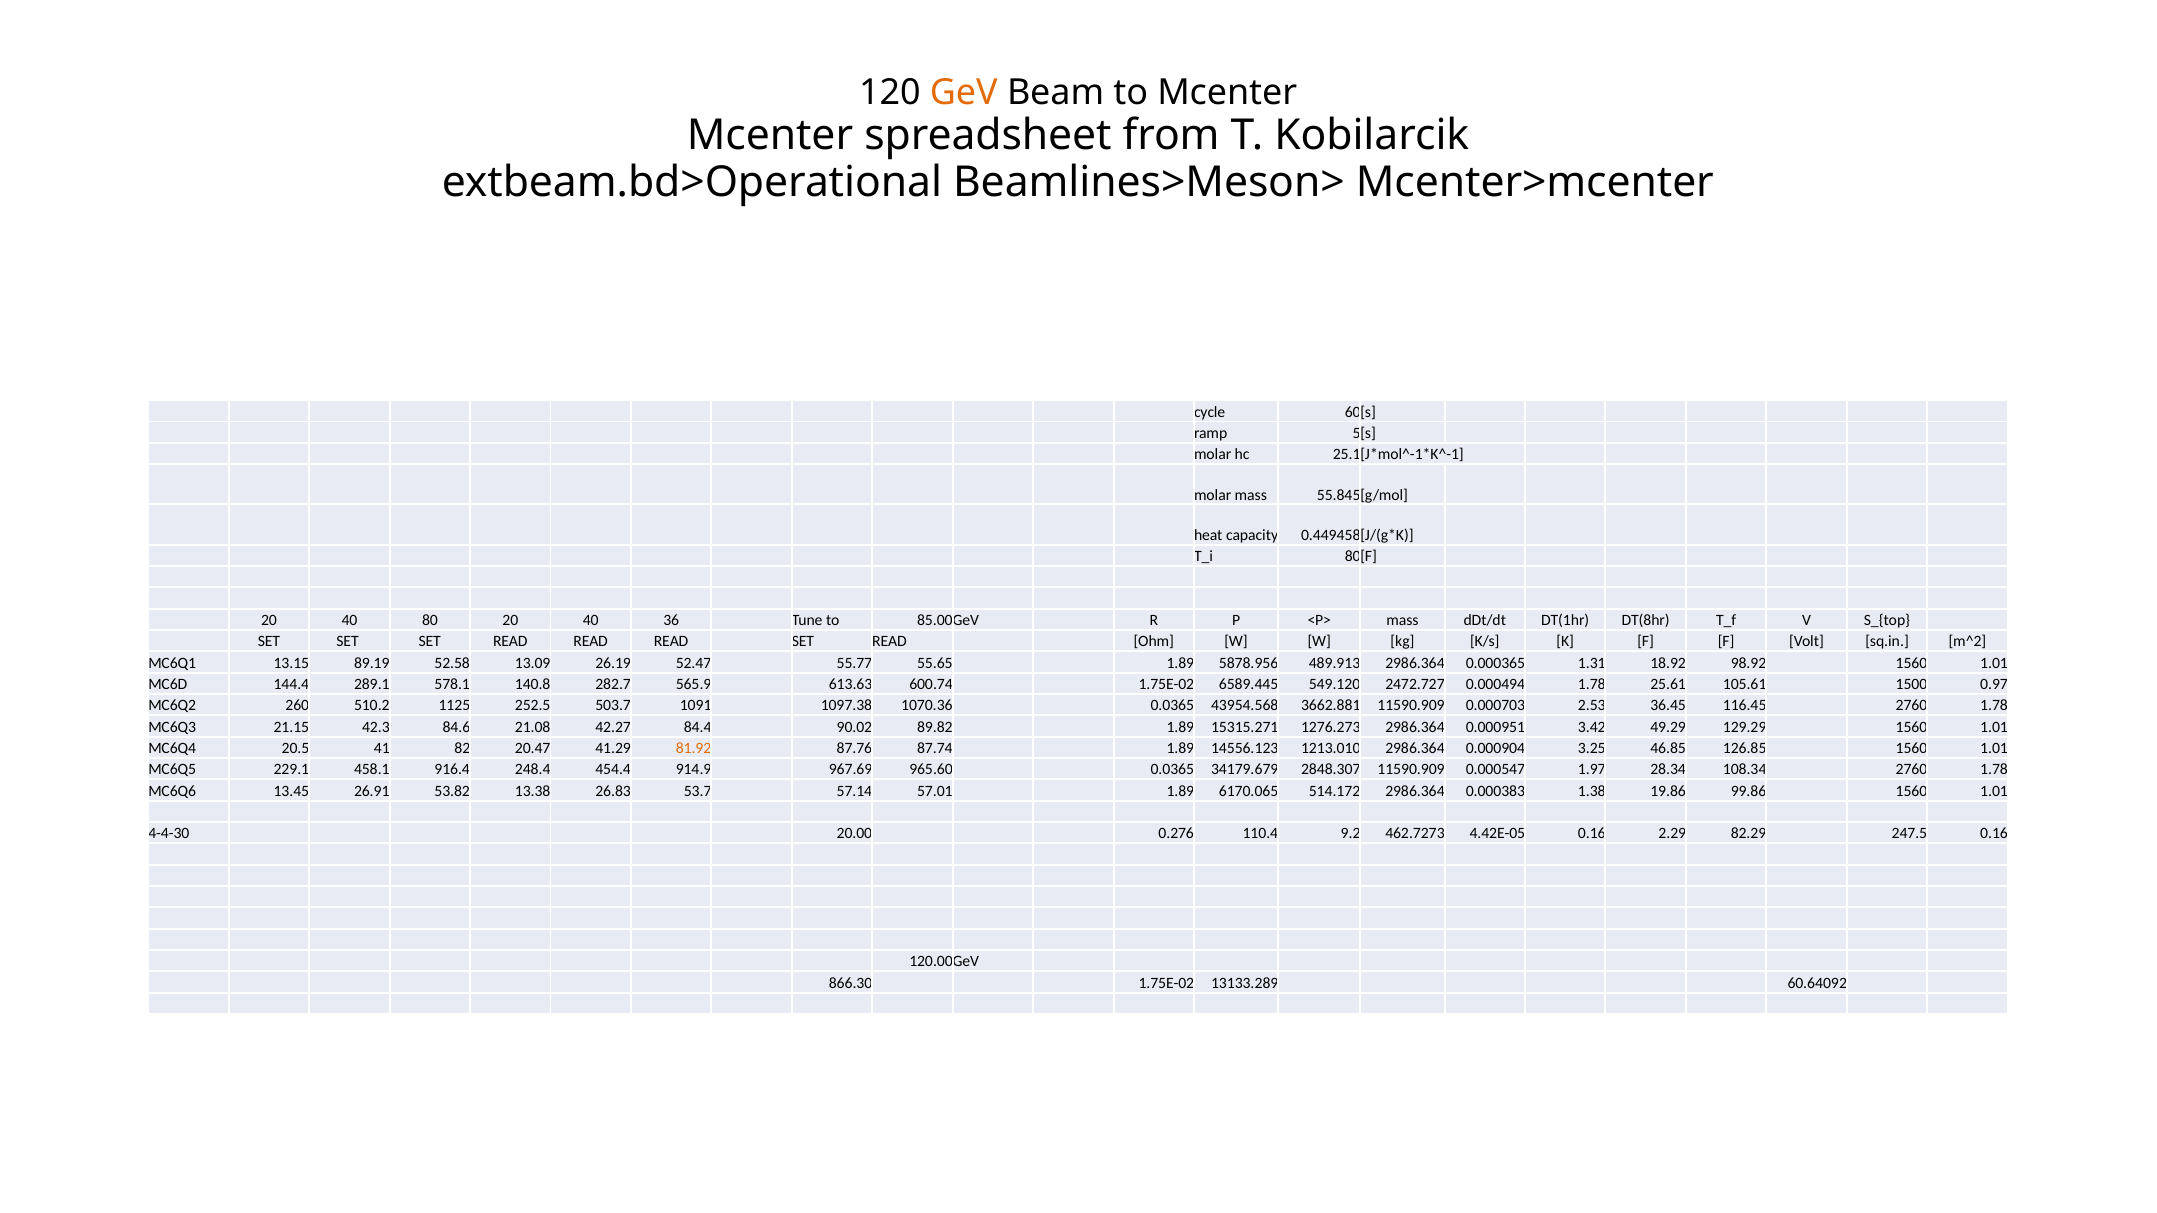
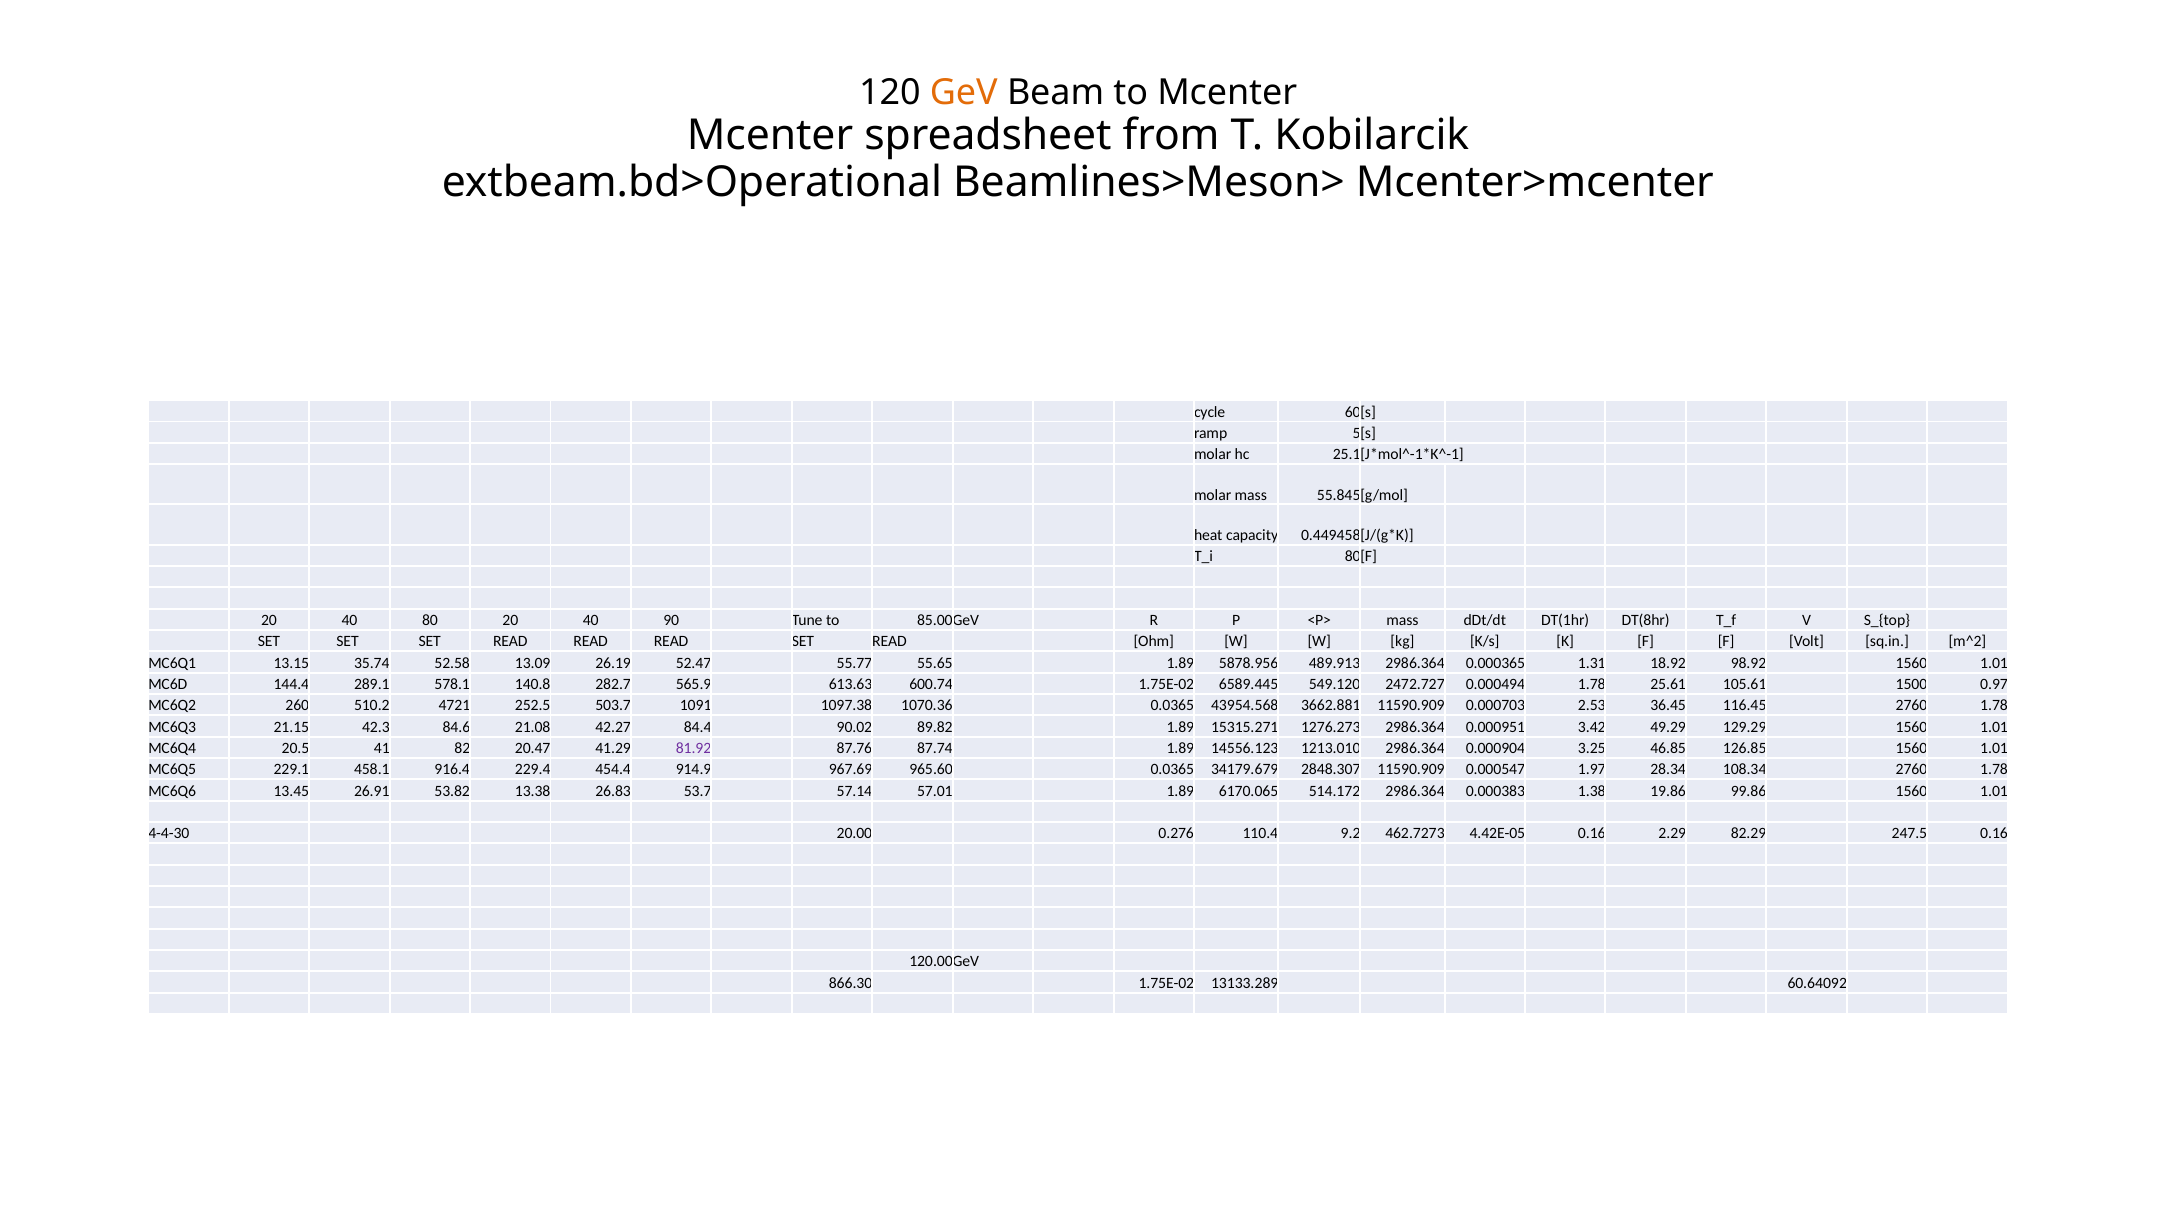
36: 36 -> 90
89.19: 89.19 -> 35.74
1125: 1125 -> 4721
81.92 colour: orange -> purple
248.4: 248.4 -> 229.4
